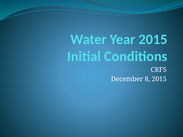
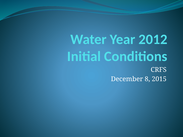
Year 2015: 2015 -> 2012
